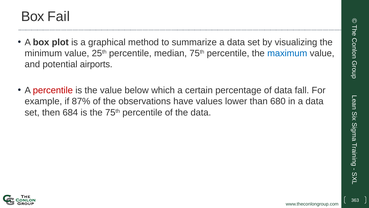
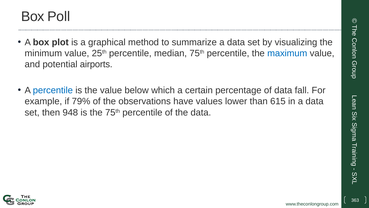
Fail: Fail -> Poll
percentile at (53, 90) colour: red -> blue
87%: 87% -> 79%
680: 680 -> 615
684: 684 -> 948
